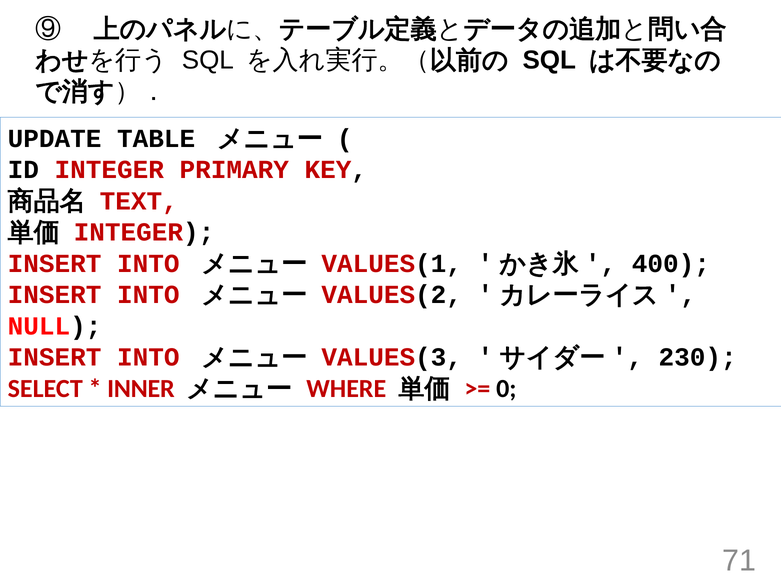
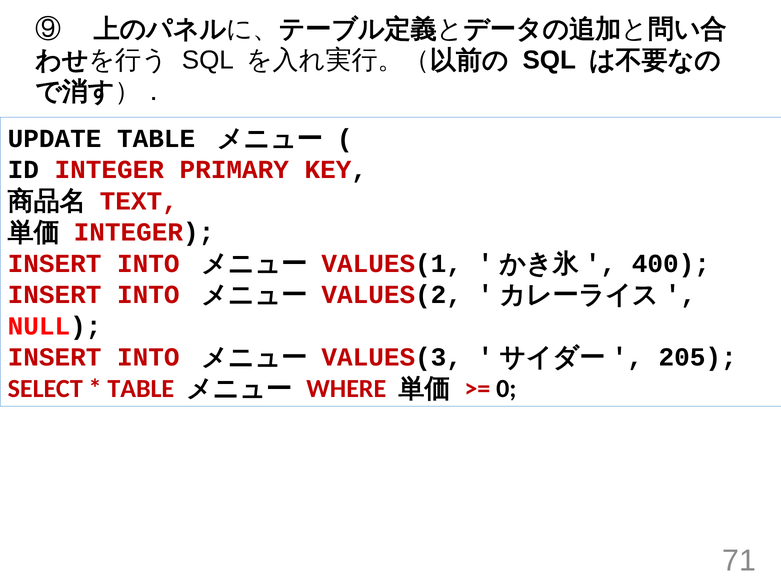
230: 230 -> 205
INNER at (141, 388): INNER -> TABLE
